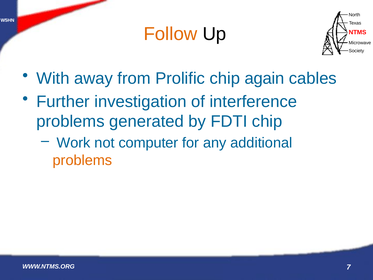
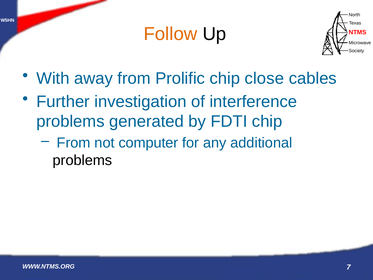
again: again -> close
Work at (74, 143): Work -> From
problems at (82, 160) colour: orange -> black
